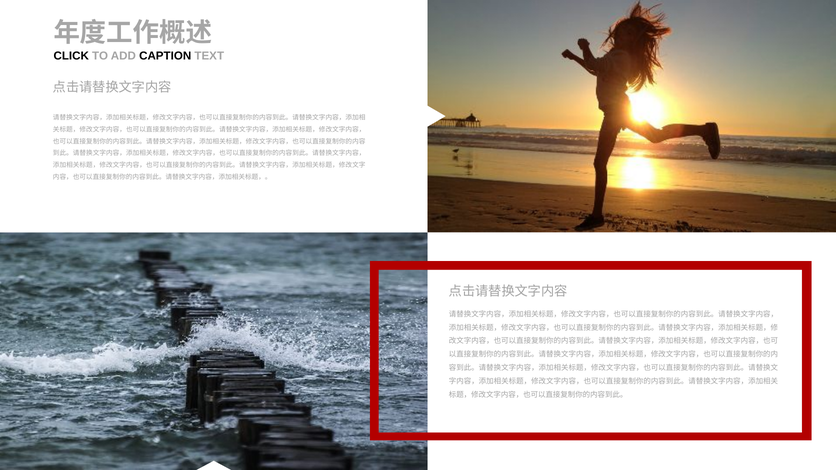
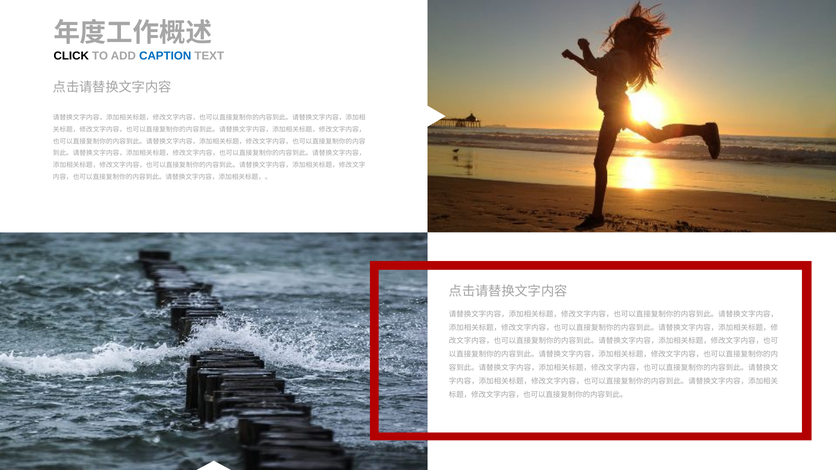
CAPTION colour: black -> blue
